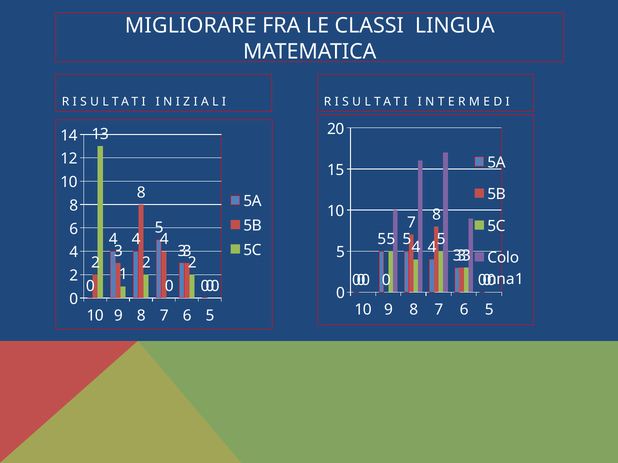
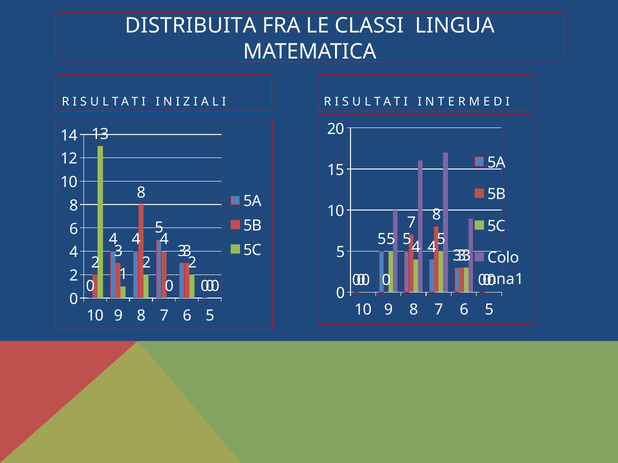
MIGLIORARE: MIGLIORARE -> DISTRIBUITA
